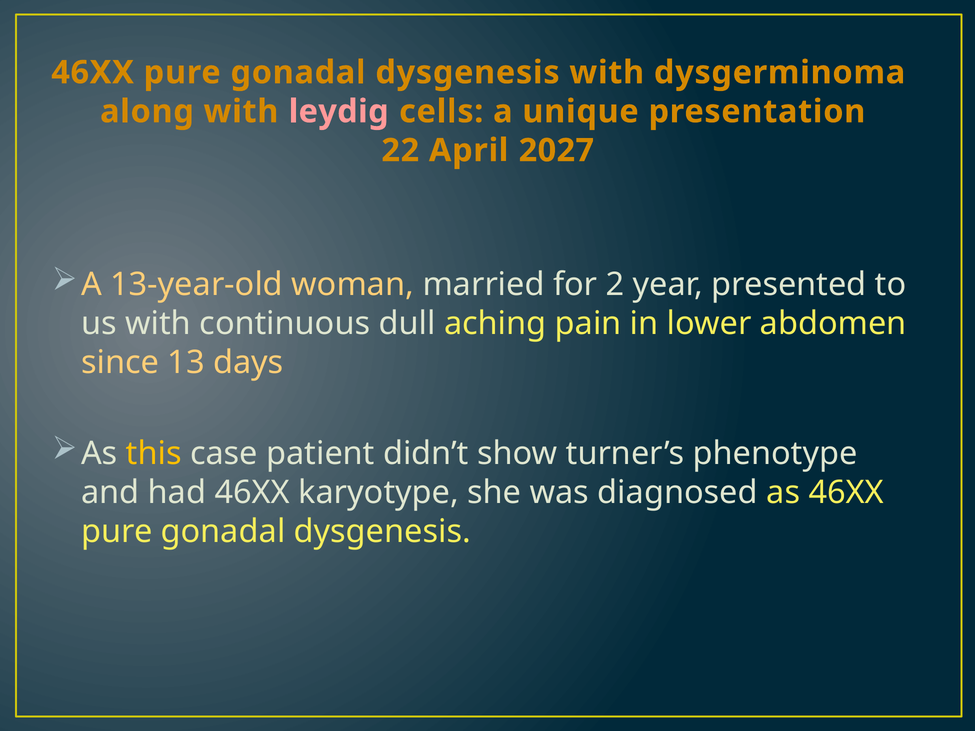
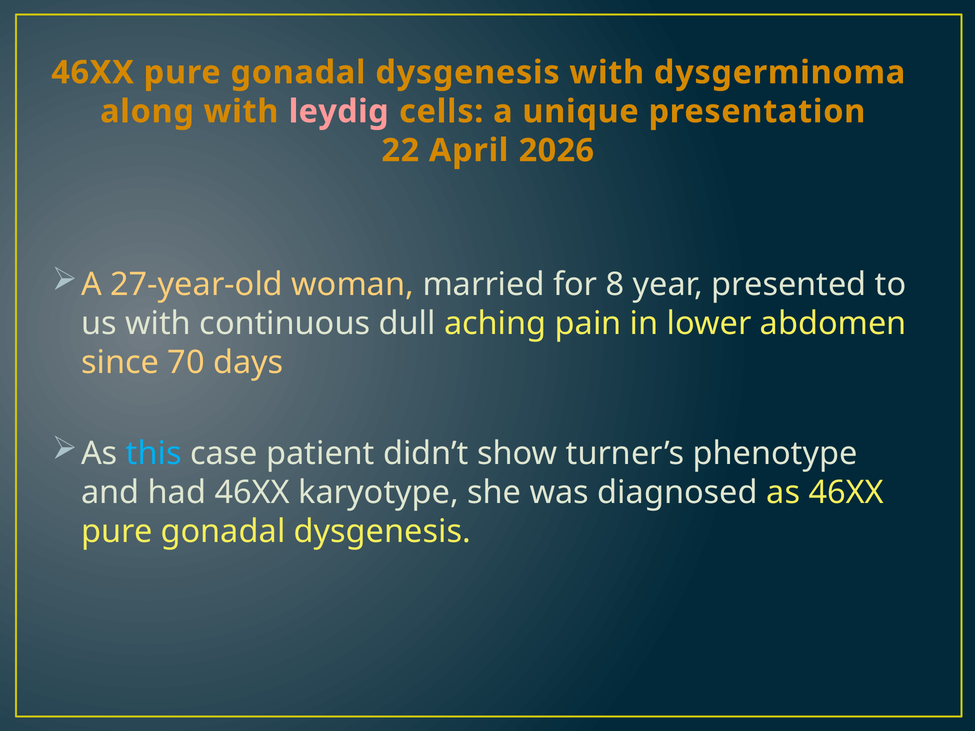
2027: 2027 -> 2026
13-year-old: 13-year-old -> 27-year-old
2: 2 -> 8
13: 13 -> 70
this colour: yellow -> light blue
